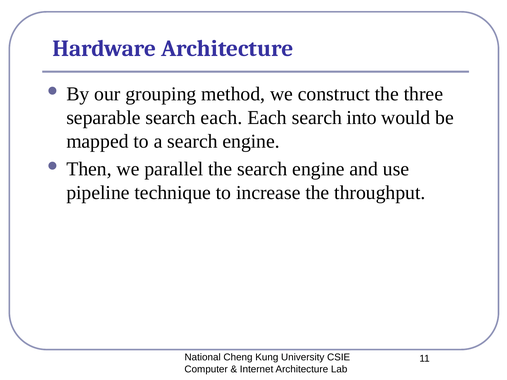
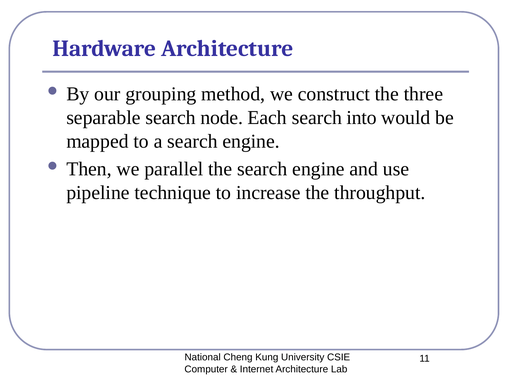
search each: each -> node
